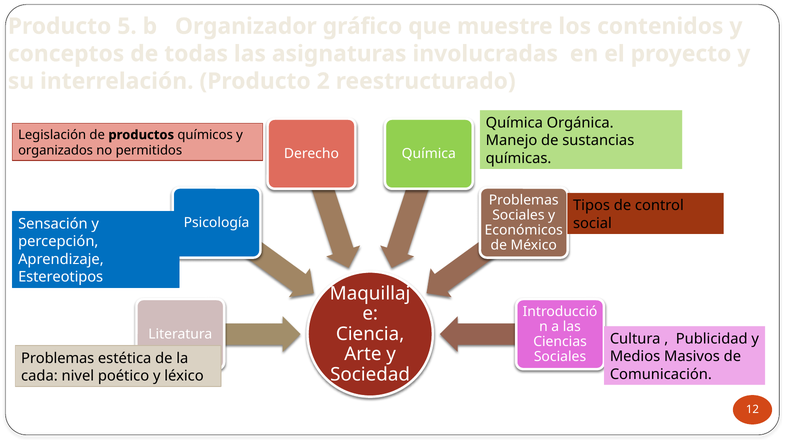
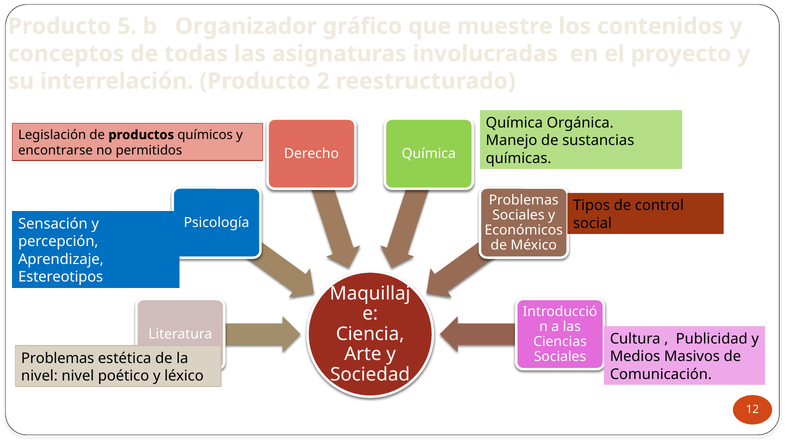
organizados: organizados -> encontrarse
cada at (39, 376): cada -> nivel
